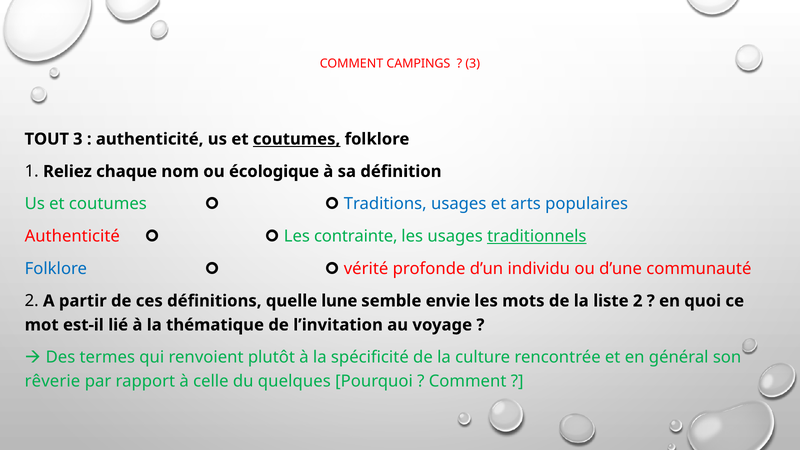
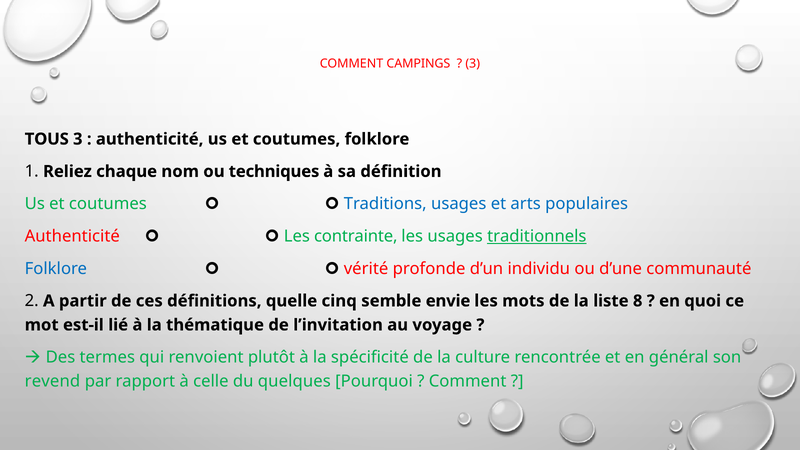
TOUT: TOUT -> TOUS
coutumes at (297, 139) underline: present -> none
écologique: écologique -> techniques
lune: lune -> cinq
liste 2: 2 -> 8
rêverie: rêverie -> revend
